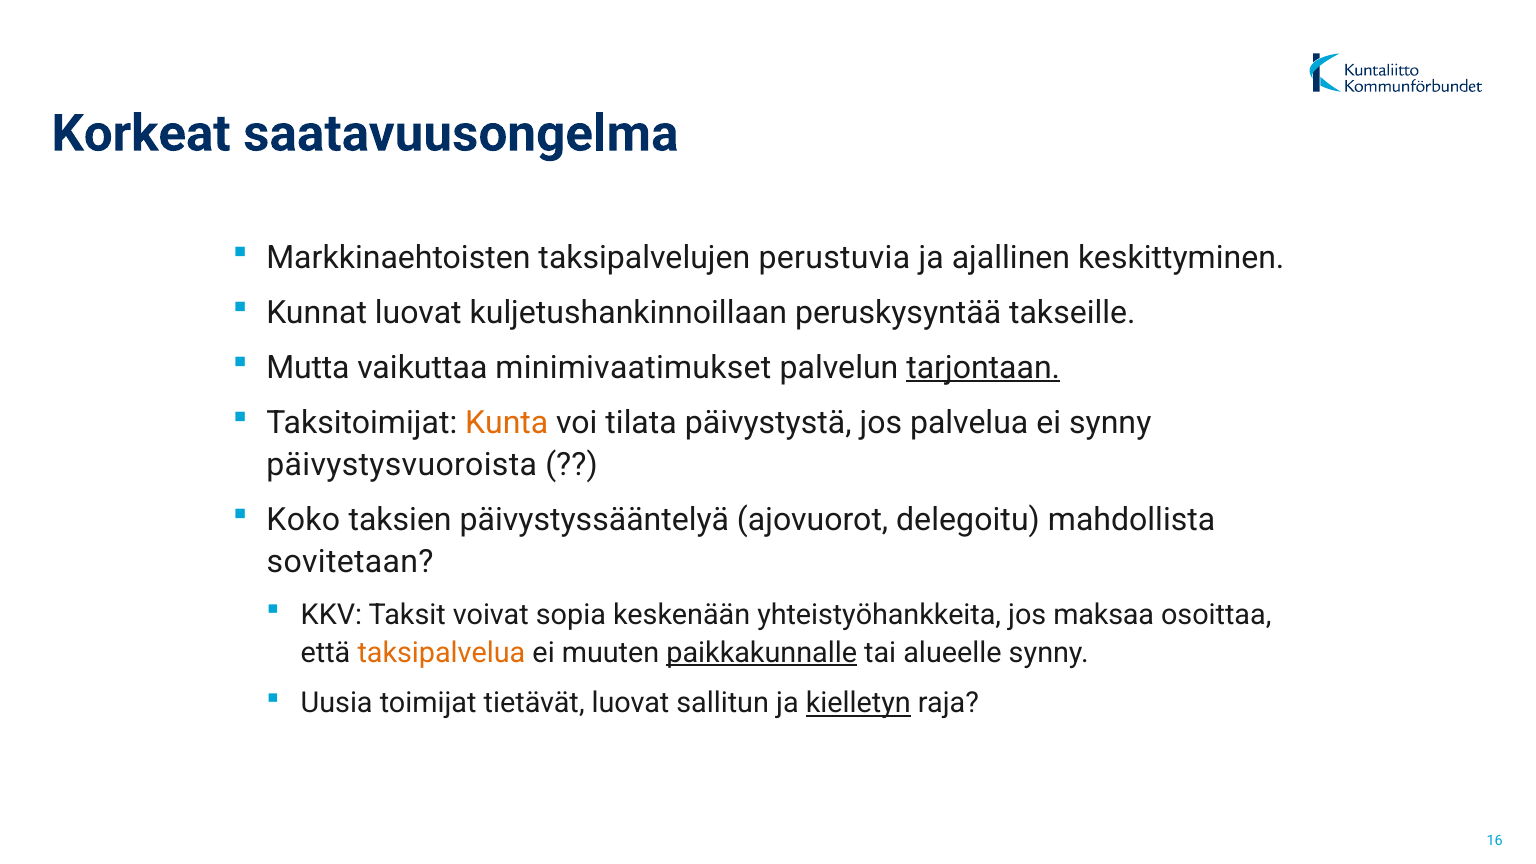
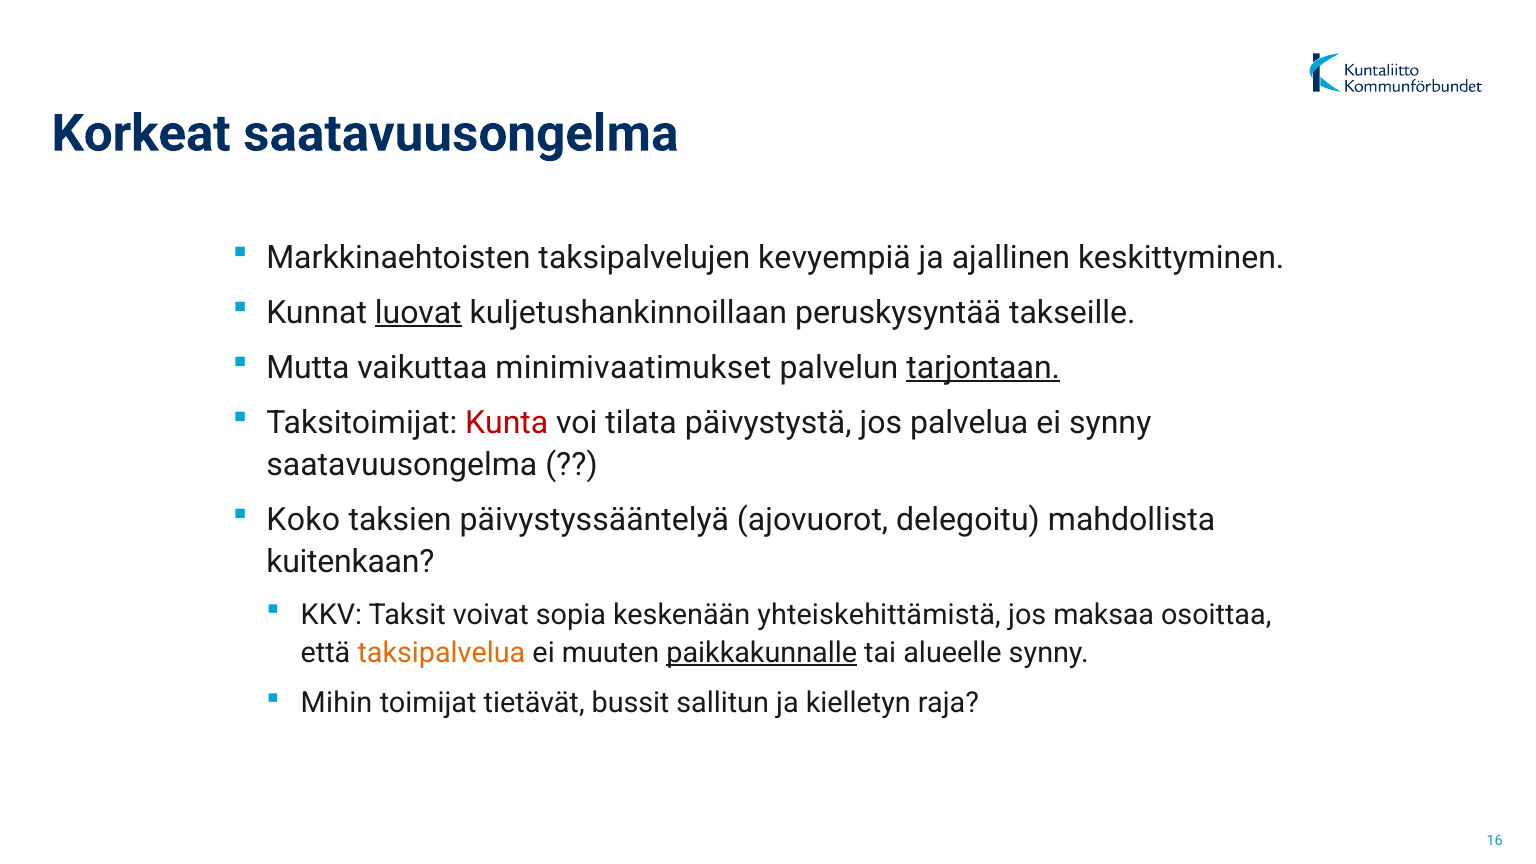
perustuvia: perustuvia -> kevyempiä
luovat at (418, 313) underline: none -> present
Kunta colour: orange -> red
päivystysvuoroista at (402, 465): päivystysvuoroista -> saatavuusongelma
sovitetaan: sovitetaan -> kuitenkaan
yhteistyöhankkeita: yhteistyöhankkeita -> yhteiskehittämistä
Uusia: Uusia -> Mihin
tietävät luovat: luovat -> bussit
kielletyn underline: present -> none
